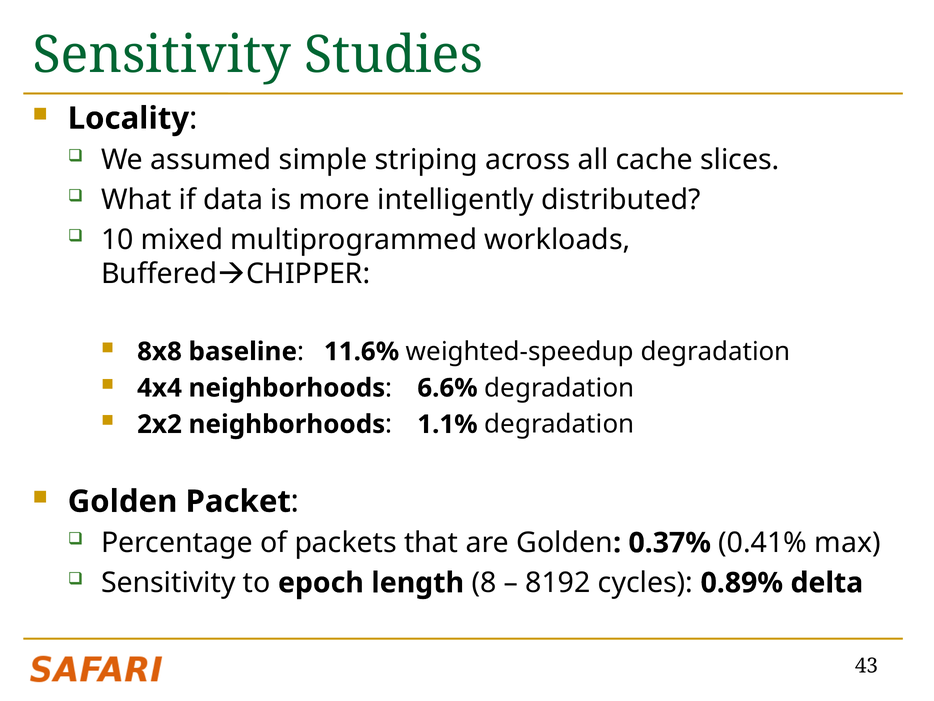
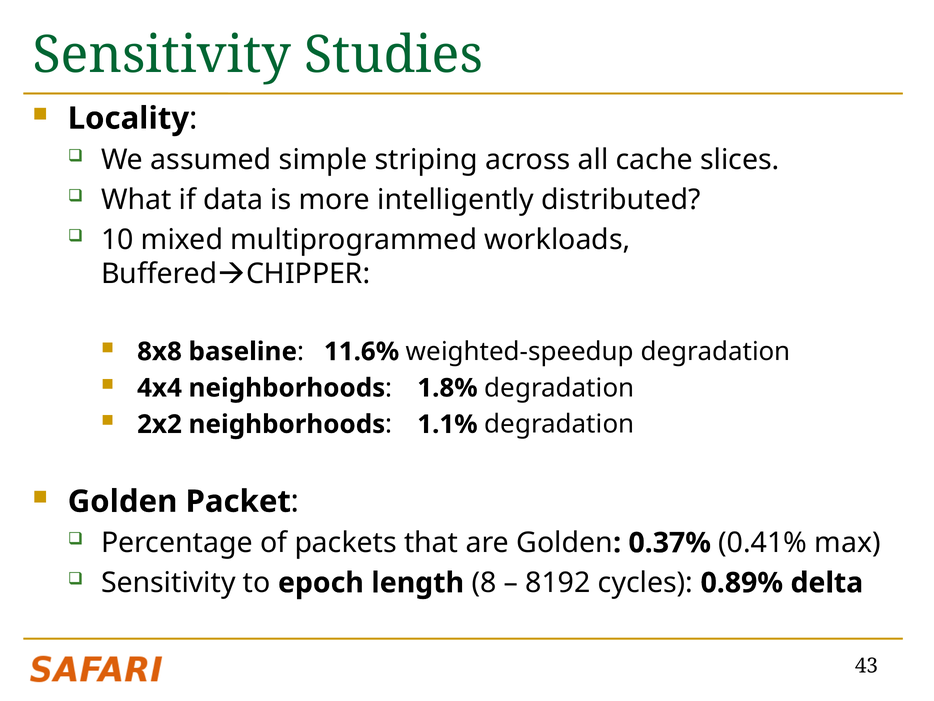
6.6%: 6.6% -> 1.8%
